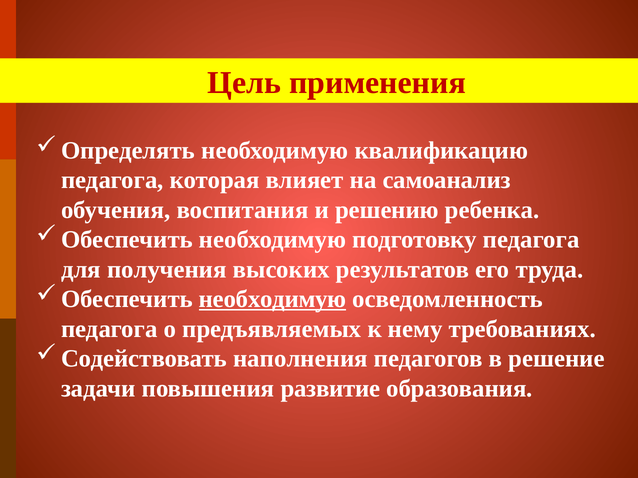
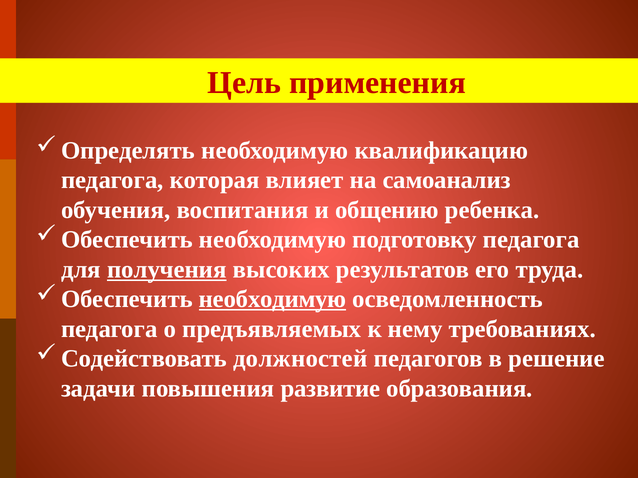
решению: решению -> общению
получения underline: none -> present
наполнения: наполнения -> должностей
